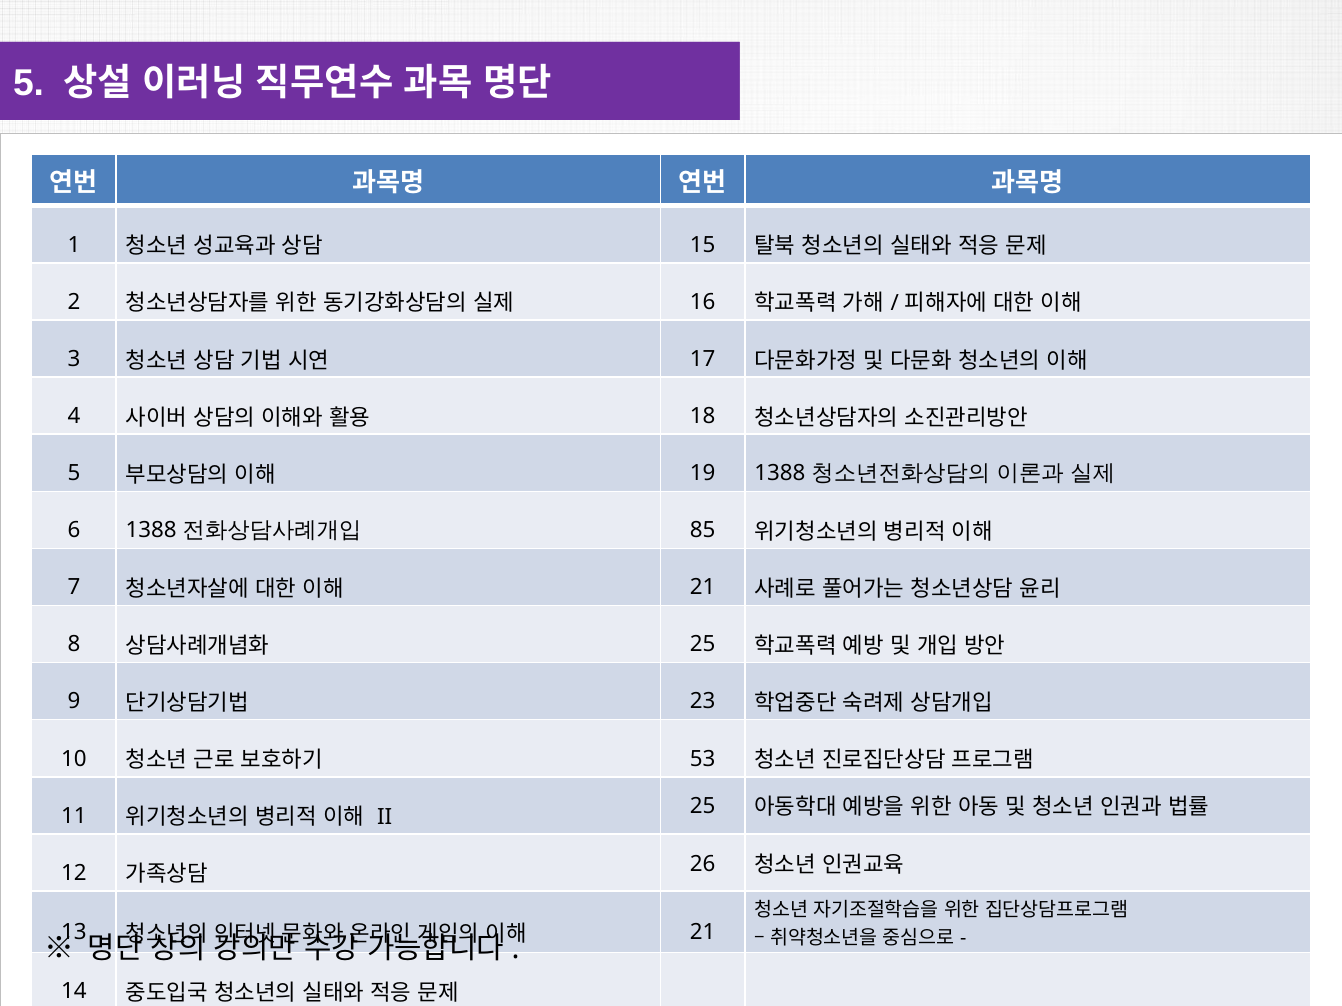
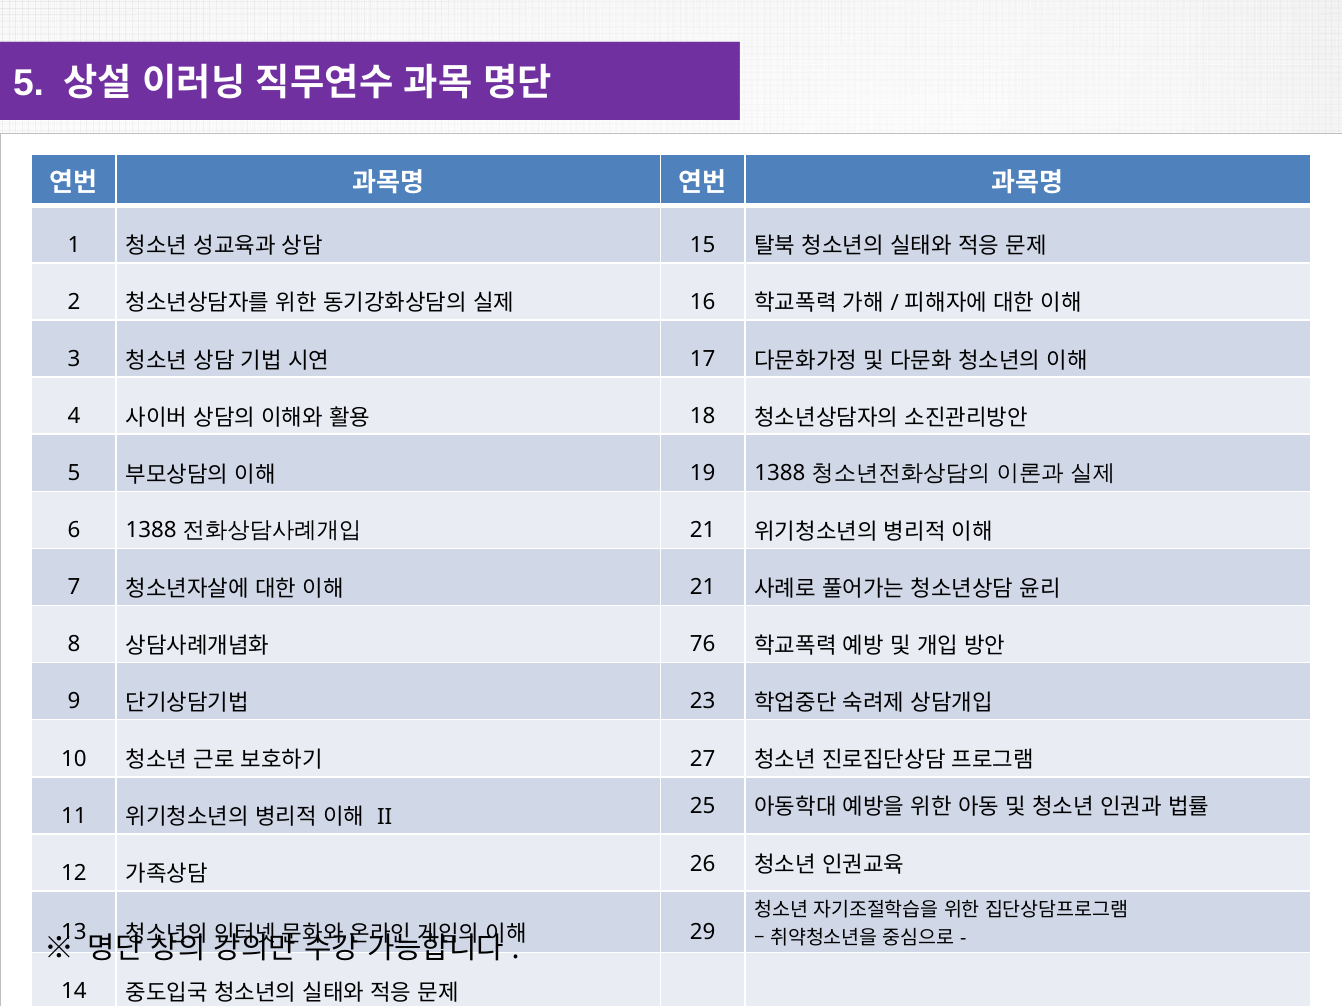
85 at (703, 531): 85 -> 21
25 at (703, 645): 25 -> 76
53: 53 -> 27
21 at (703, 933): 21 -> 29
